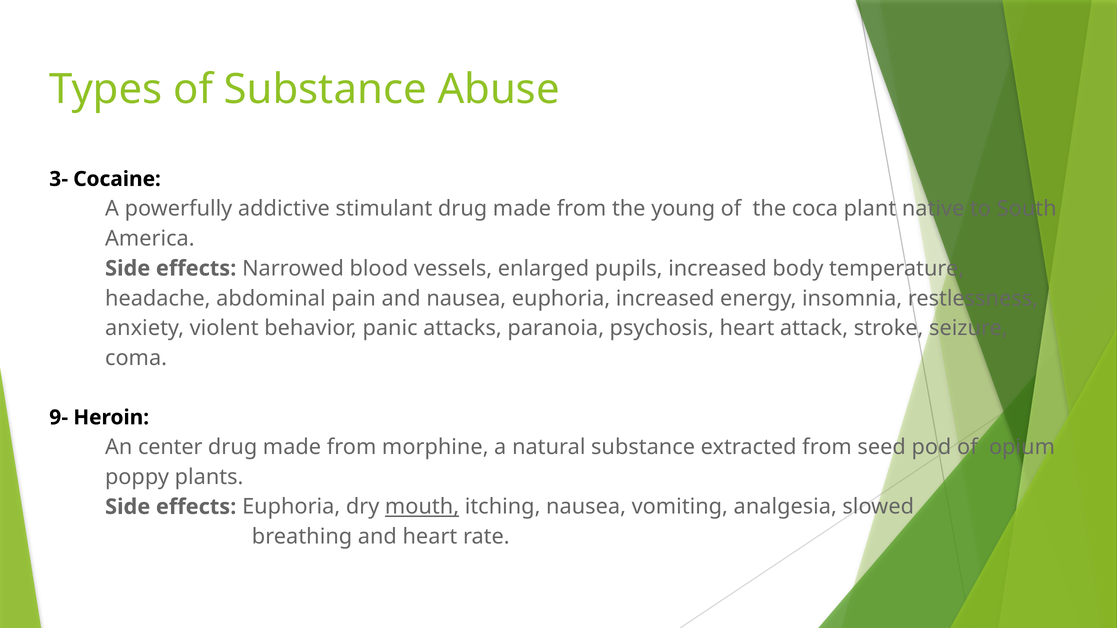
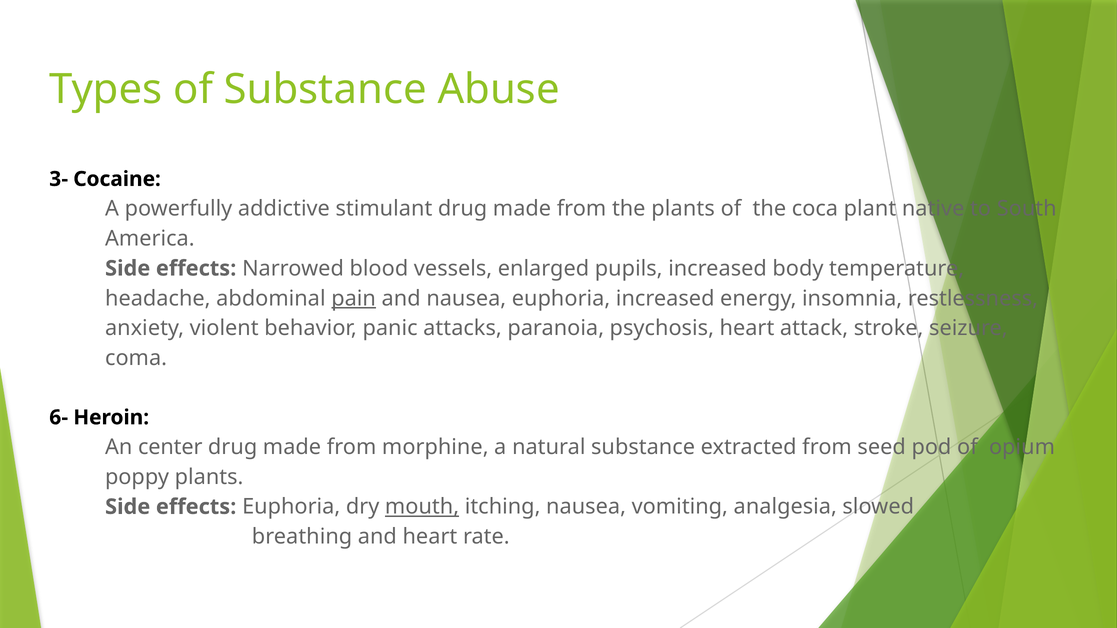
the young: young -> plants
pain underline: none -> present
9-: 9- -> 6-
